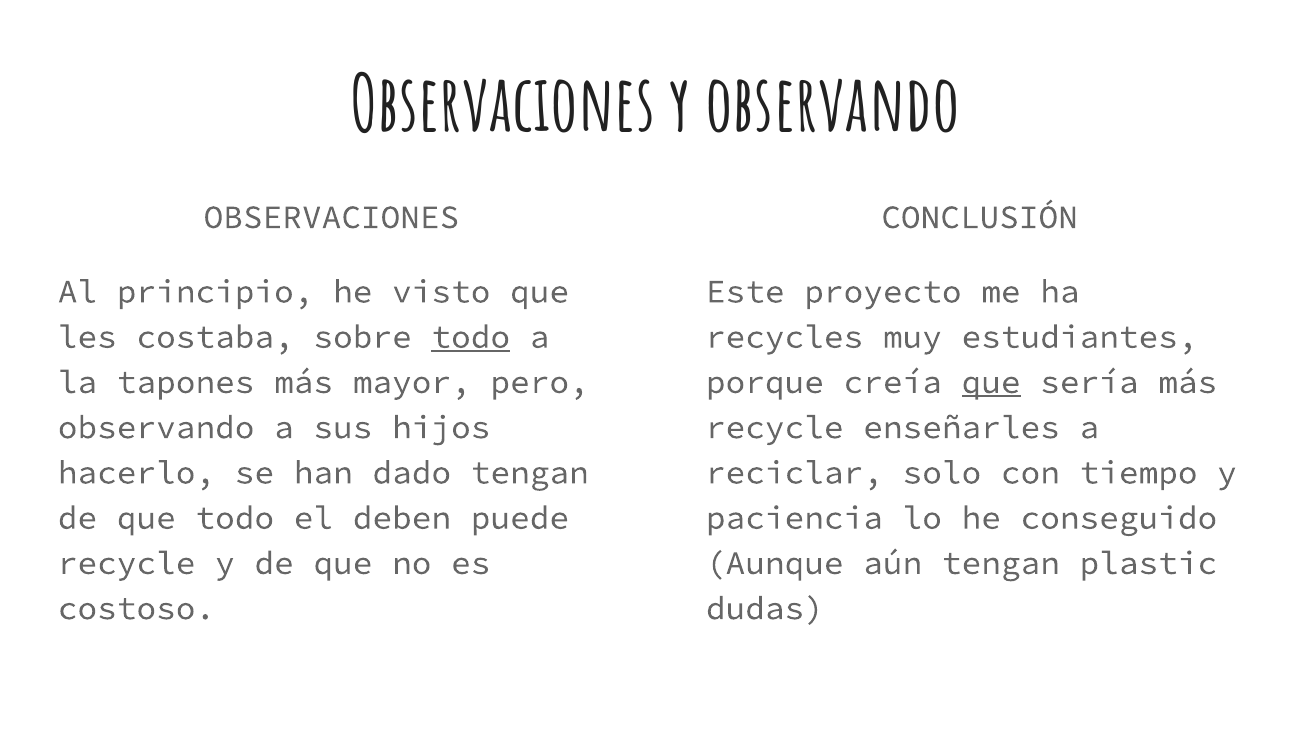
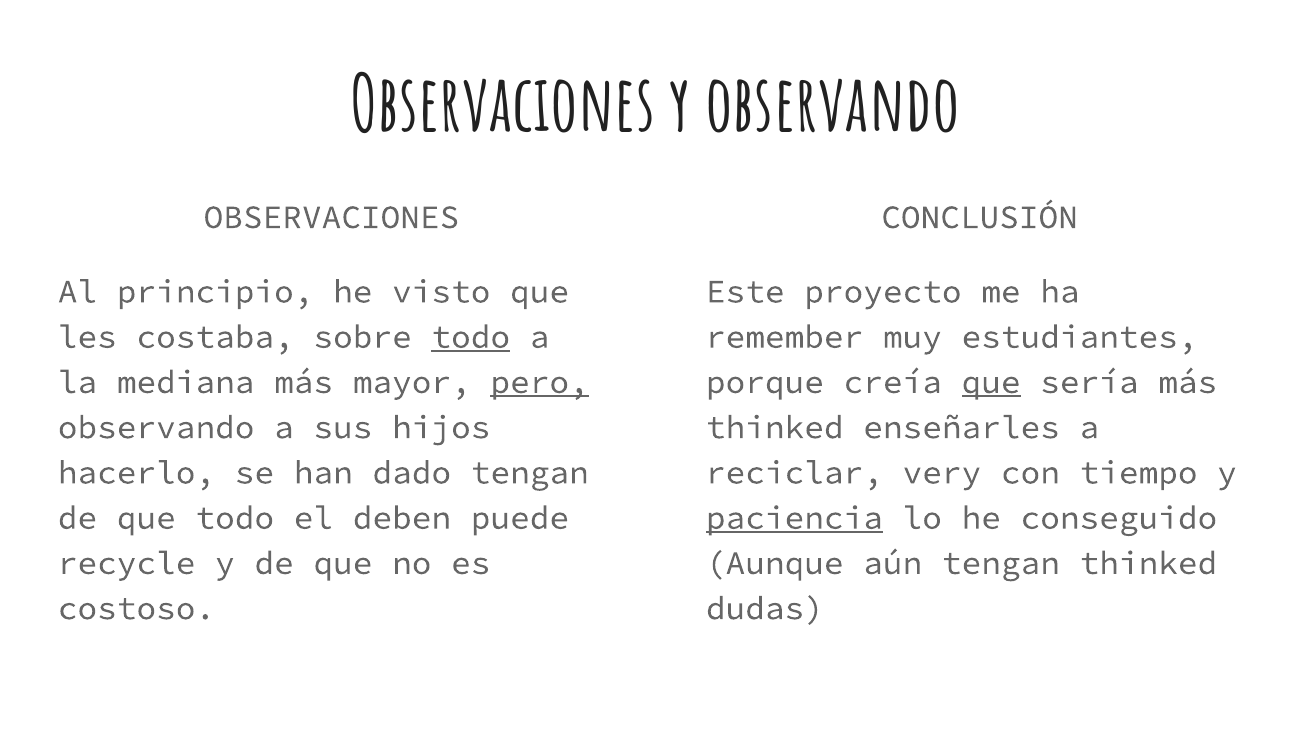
recycles: recycles -> remember
tapones: tapones -> mediana
pero underline: none -> present
recycle at (775, 427): recycle -> thinked
solo: solo -> very
paciencia underline: none -> present
tengan plastic: plastic -> thinked
